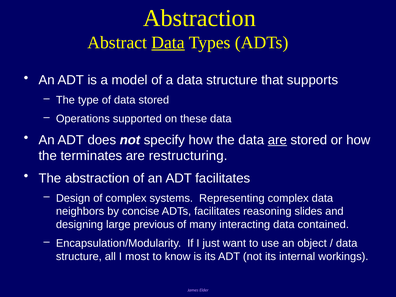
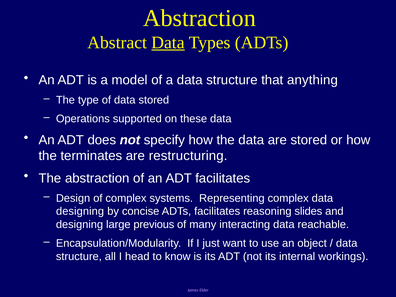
supports: supports -> anything
are at (277, 140) underline: present -> none
neighbors at (80, 211): neighbors -> designing
contained: contained -> reachable
most: most -> head
